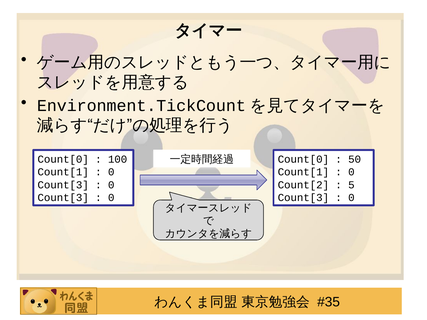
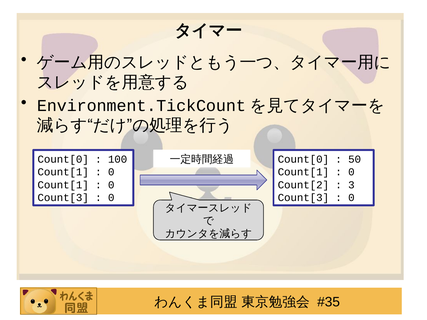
Count[3 at (63, 185): Count[3 -> Count[1
5: 5 -> 3
